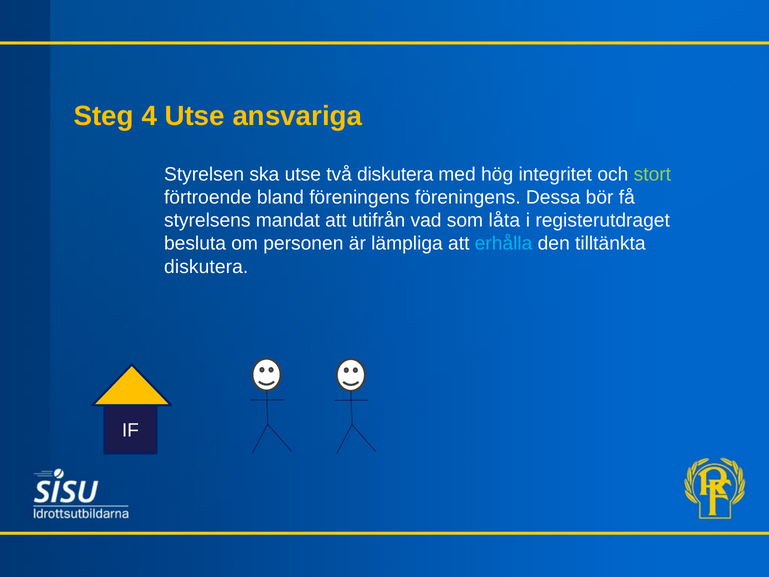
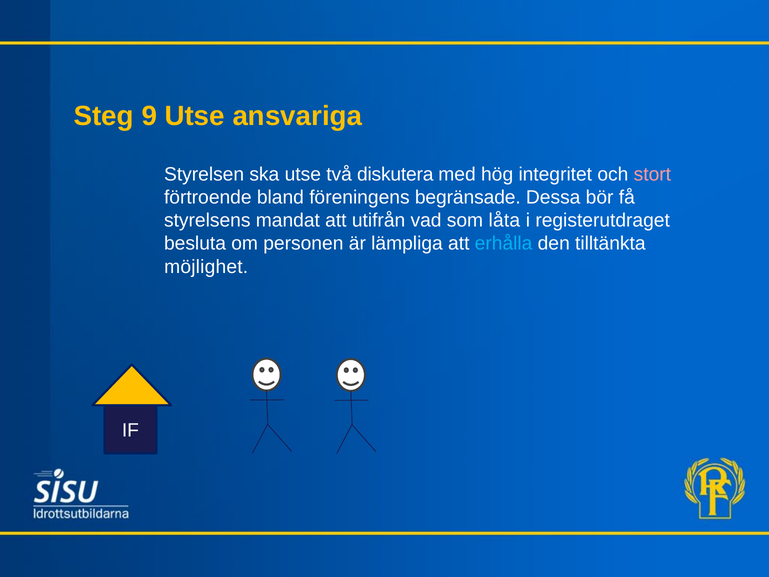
4: 4 -> 9
stort colour: light green -> pink
föreningens föreningens: föreningens -> begränsade
diskutera at (206, 267): diskutera -> möjlighet
